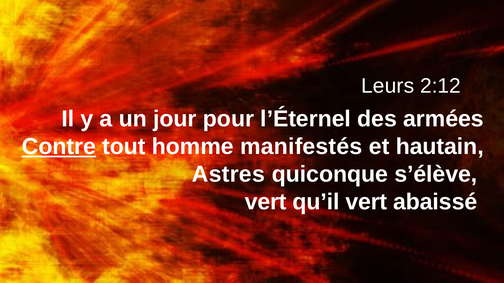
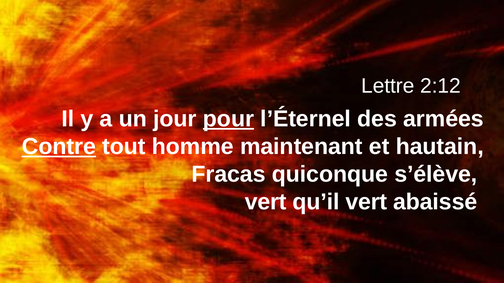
Leurs: Leurs -> Lettre
pour underline: none -> present
manifestés: manifestés -> maintenant
Astres: Astres -> Fracas
